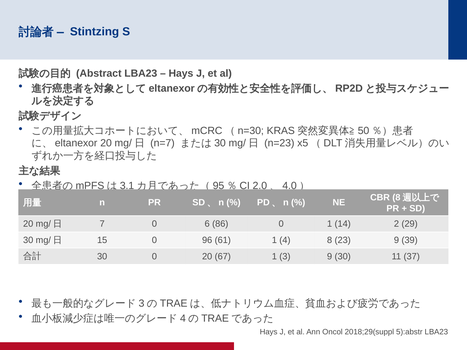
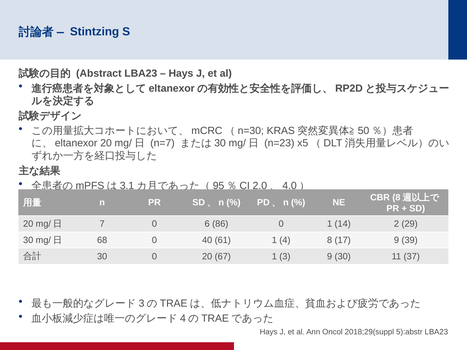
15: 15 -> 68
96: 96 -> 40
23: 23 -> 17
